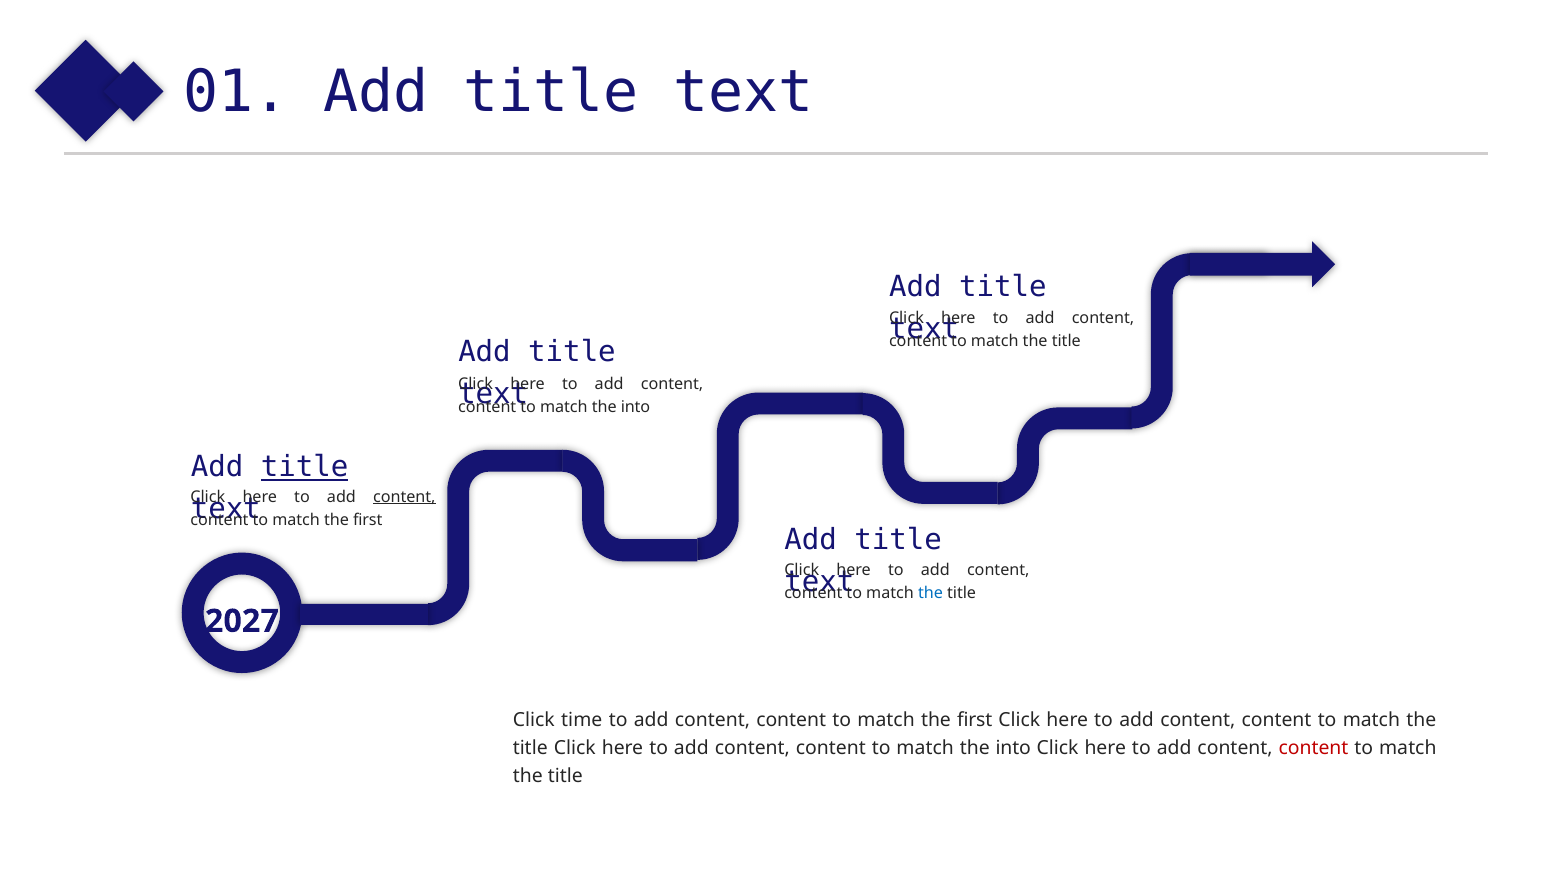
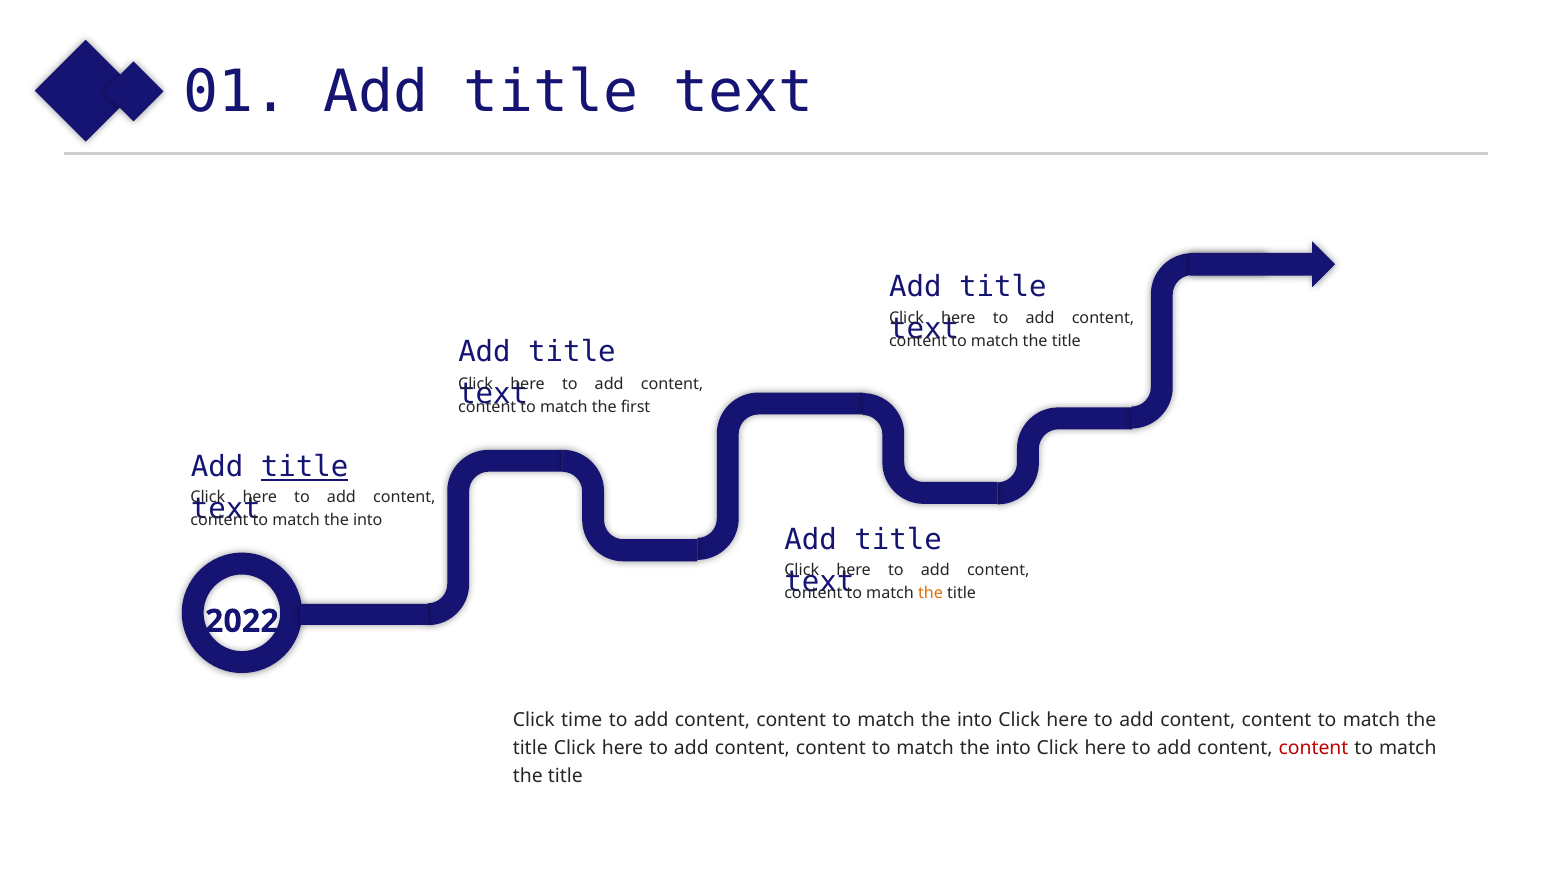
into at (636, 407): into -> first
content at (404, 497) underline: present -> none
first at (368, 520): first -> into
the at (930, 594) colour: blue -> orange
2027: 2027 -> 2022
first at (975, 720): first -> into
